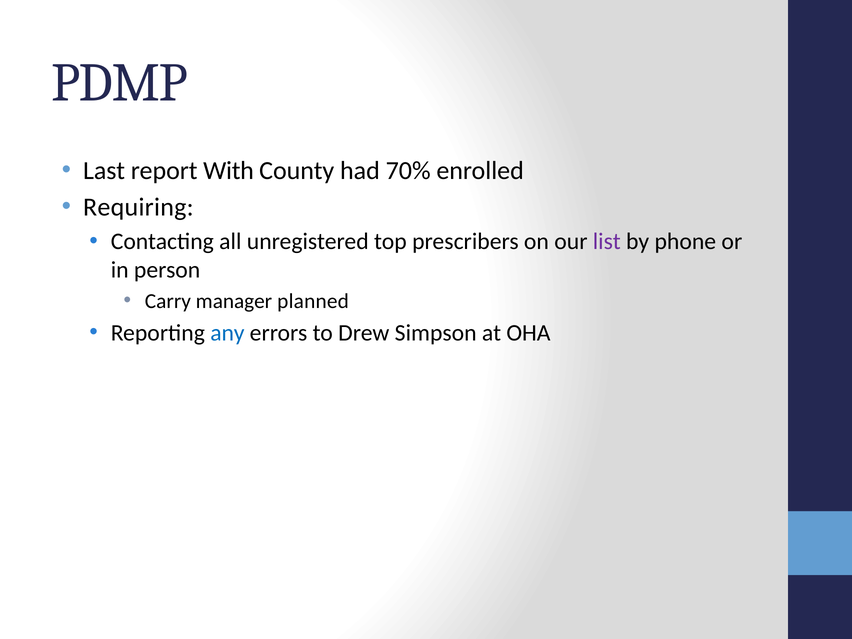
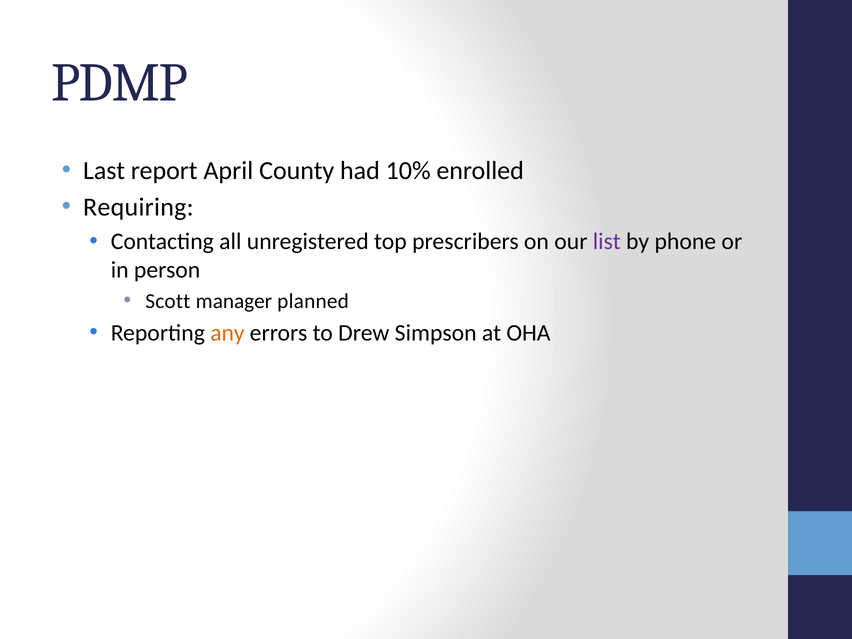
With: With -> April
70%: 70% -> 10%
Carry: Carry -> Scott
any colour: blue -> orange
